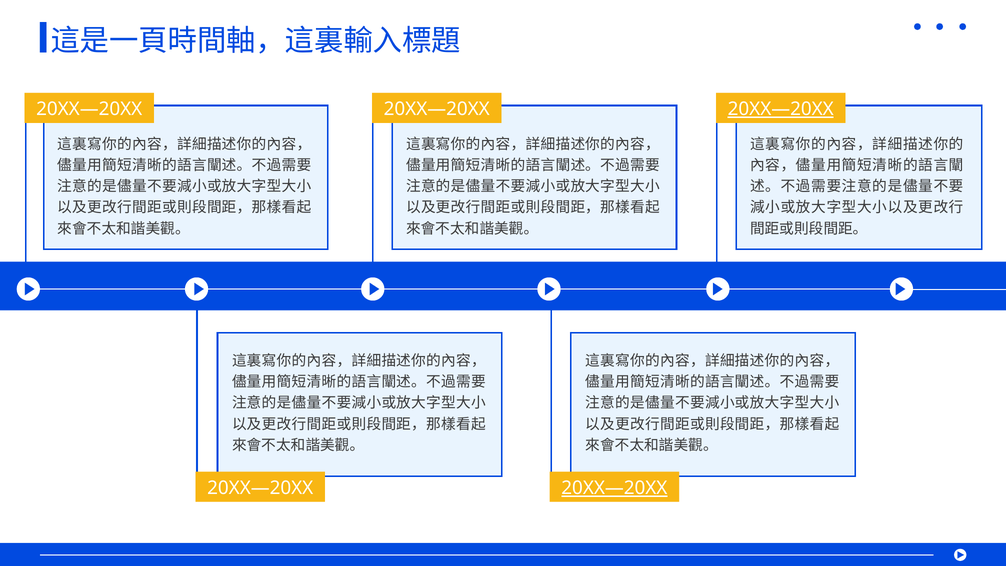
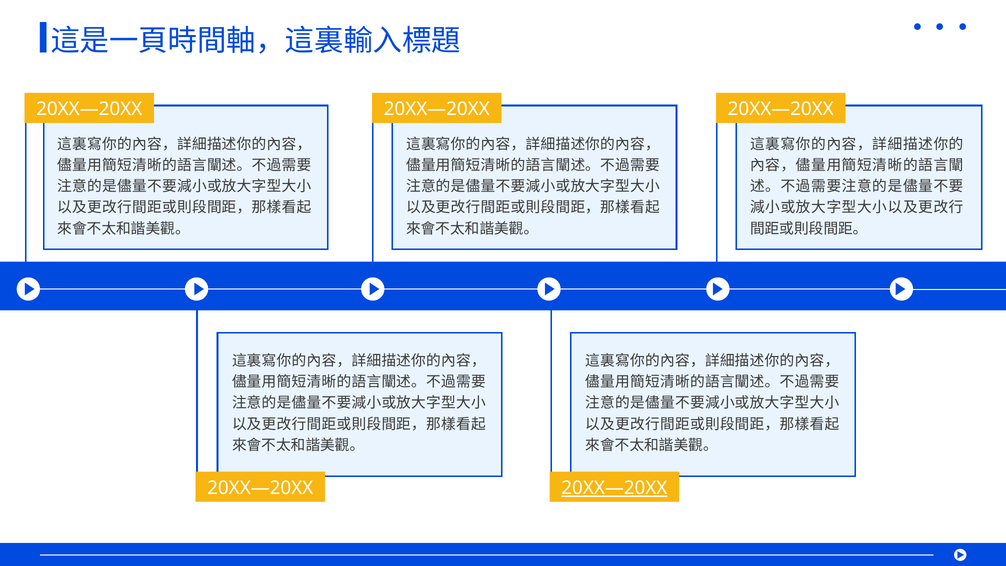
20XX—20XX at (781, 109) underline: present -> none
